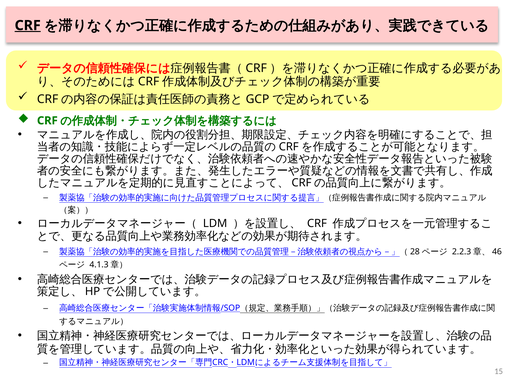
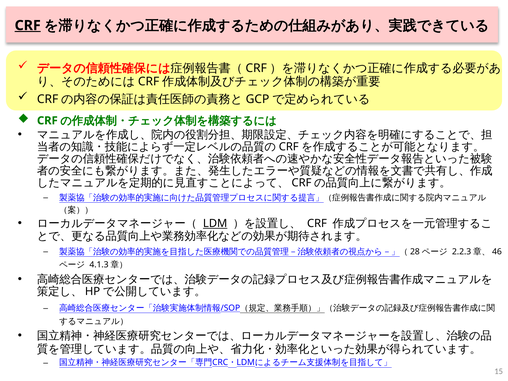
LDM underline: none -> present
